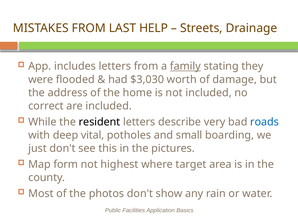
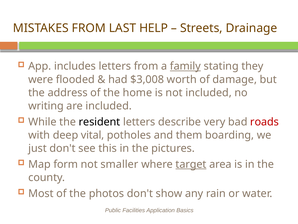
$3,030: $3,030 -> $3,008
correct: correct -> writing
roads colour: blue -> red
small: small -> them
highest: highest -> smaller
target underline: none -> present
